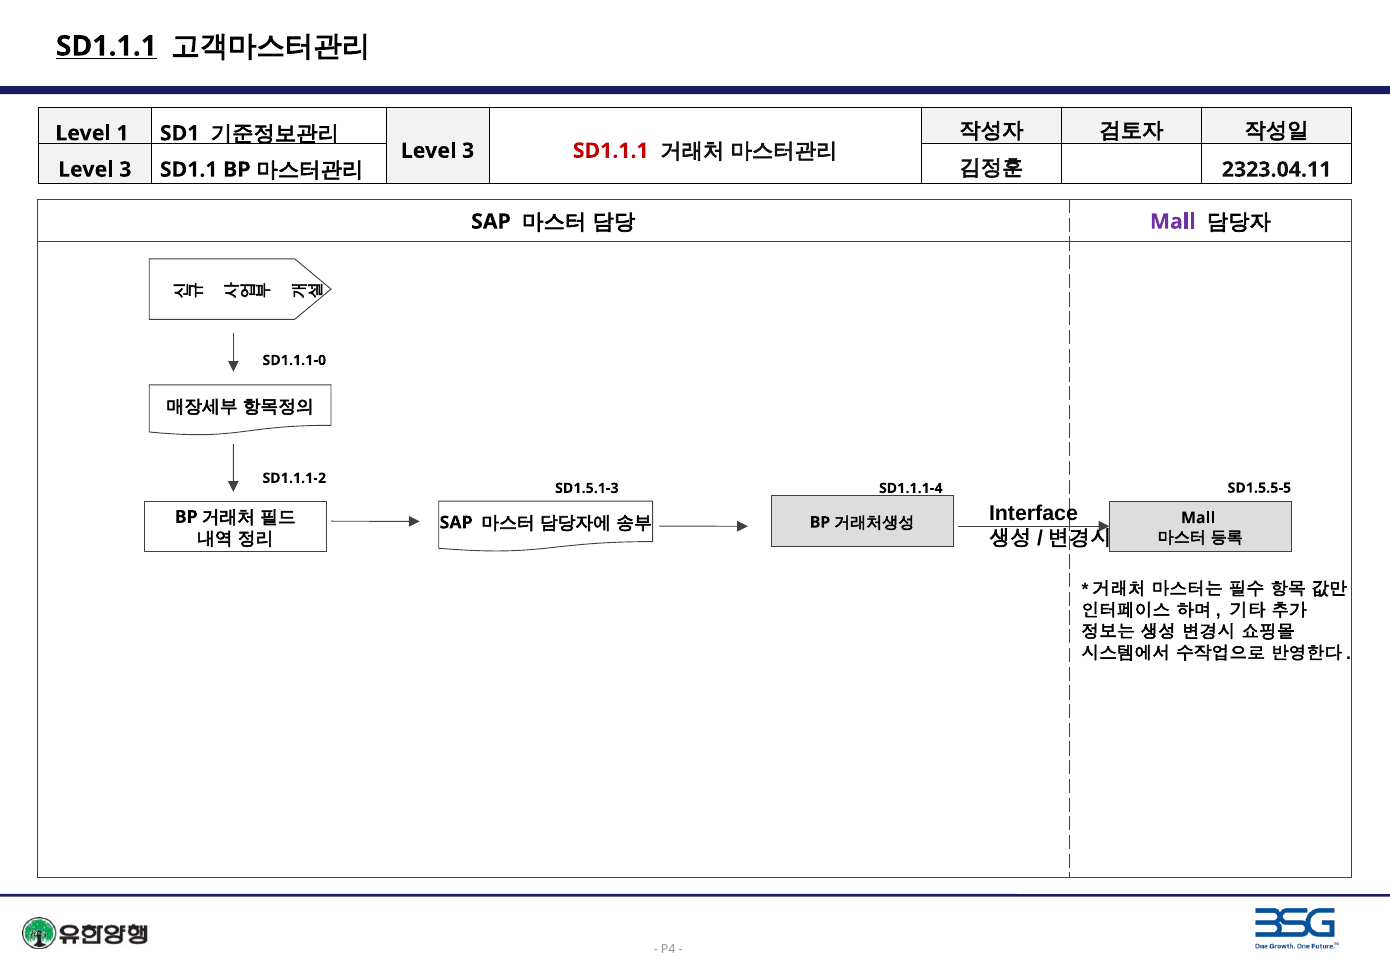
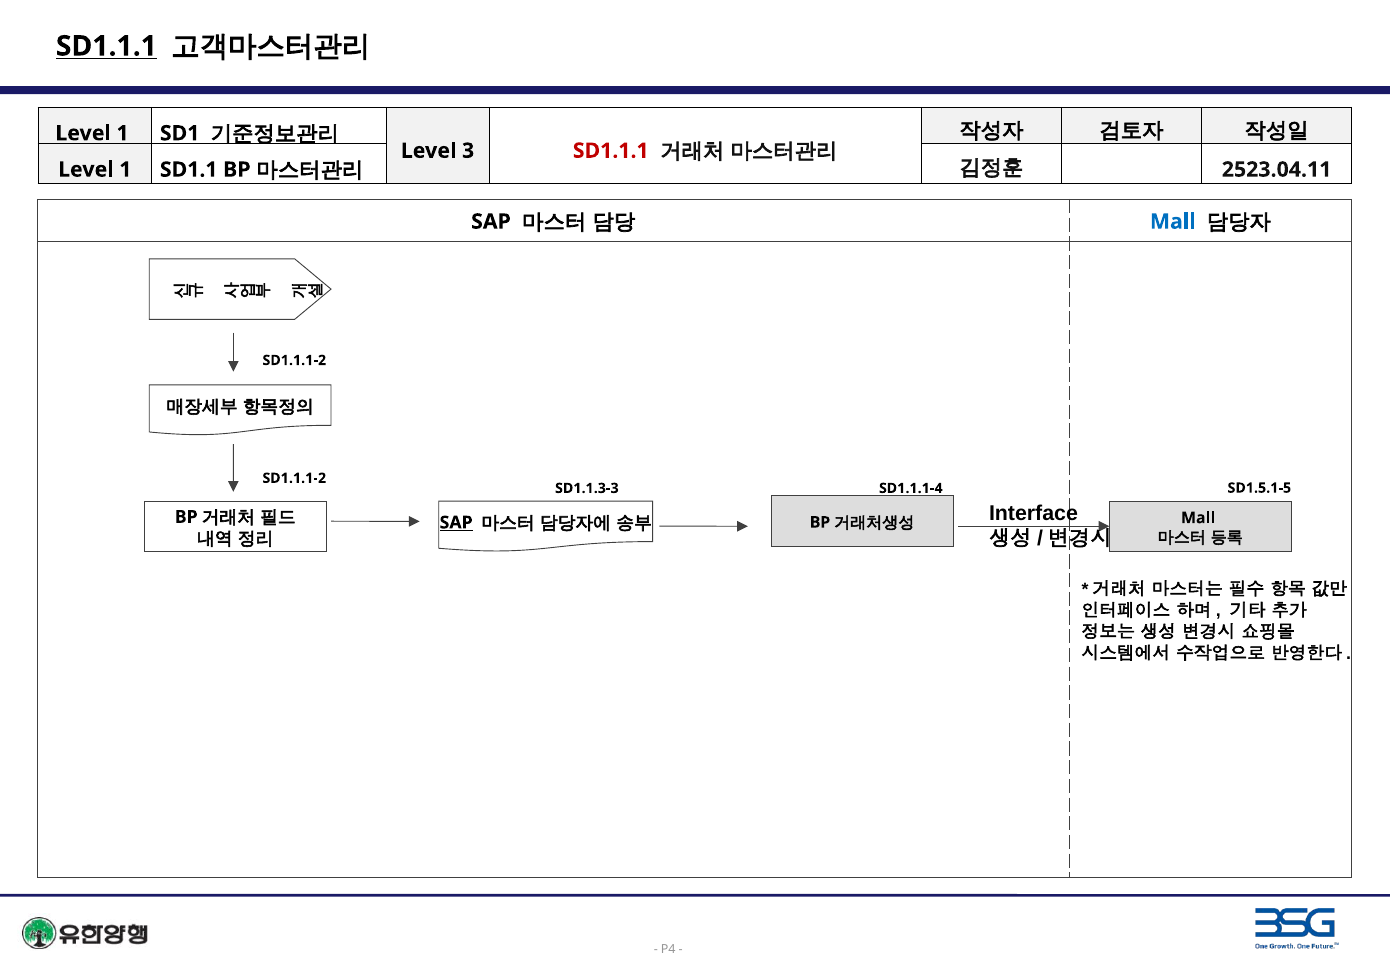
3 at (125, 170): 3 -> 1
2323.04.11: 2323.04.11 -> 2523.04.11
Mall at (1173, 222) colour: purple -> blue
SD1.1.1-0 at (294, 360): SD1.1.1-0 -> SD1.1.1-2
SD1.5.5-5: SD1.5.5-5 -> SD1.5.1-5
SD1.5.1-3: SD1.5.1-3 -> SD1.1.3-3
SAP at (456, 523) underline: none -> present
